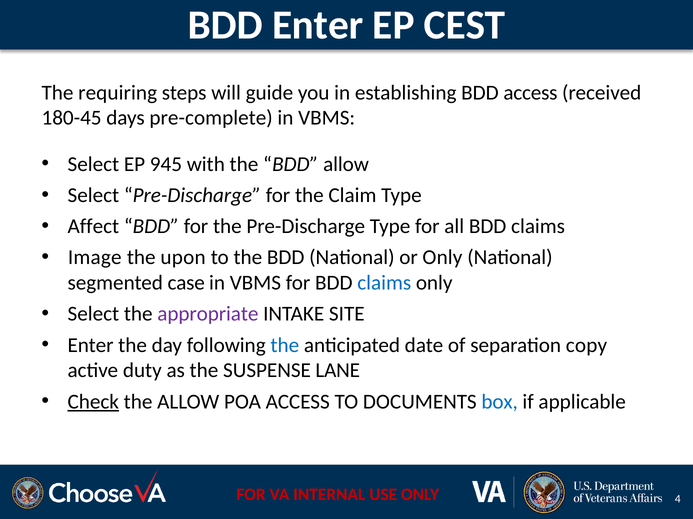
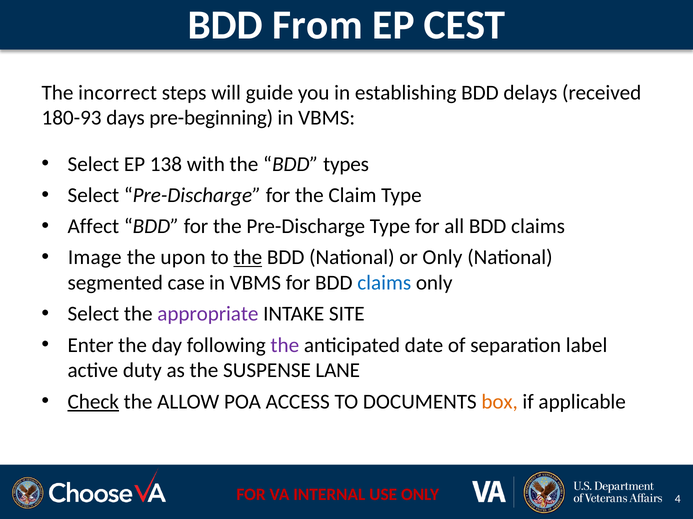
BDD Enter: Enter -> From
requiring: requiring -> incorrect
BDD access: access -> delays
180-45: 180-45 -> 180-93
pre-complete: pre-complete -> pre-beginning
945: 945 -> 138
BDD allow: allow -> types
the at (248, 258) underline: none -> present
the at (285, 346) colour: blue -> purple
copy: copy -> label
box colour: blue -> orange
